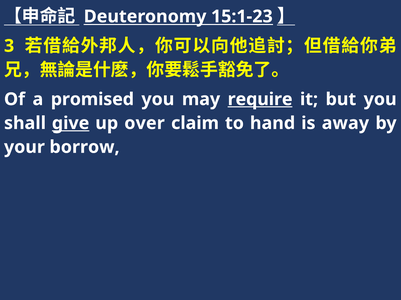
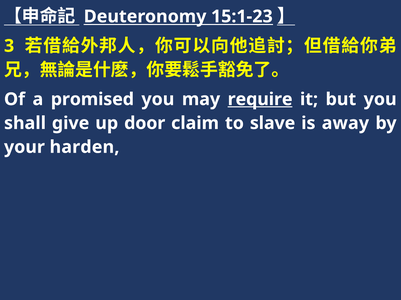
give underline: present -> none
over: over -> door
hand: hand -> slave
borrow: borrow -> harden
